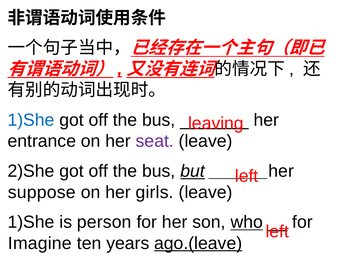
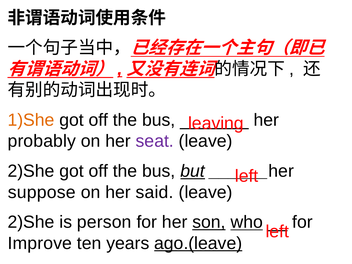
1)She at (31, 120) colour: blue -> orange
entrance: entrance -> probably
girls: girls -> said
1)She at (31, 222): 1)She -> 2)She
son underline: none -> present
Imagine: Imagine -> Improve
